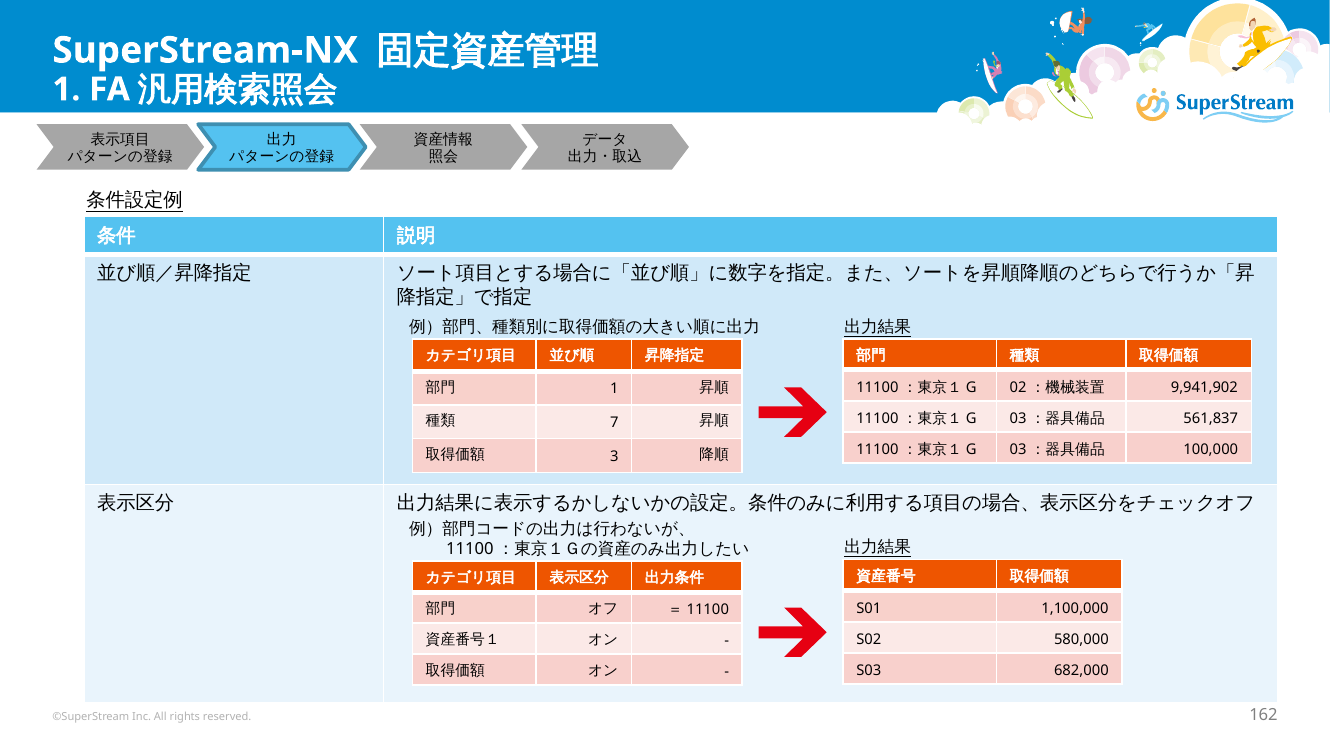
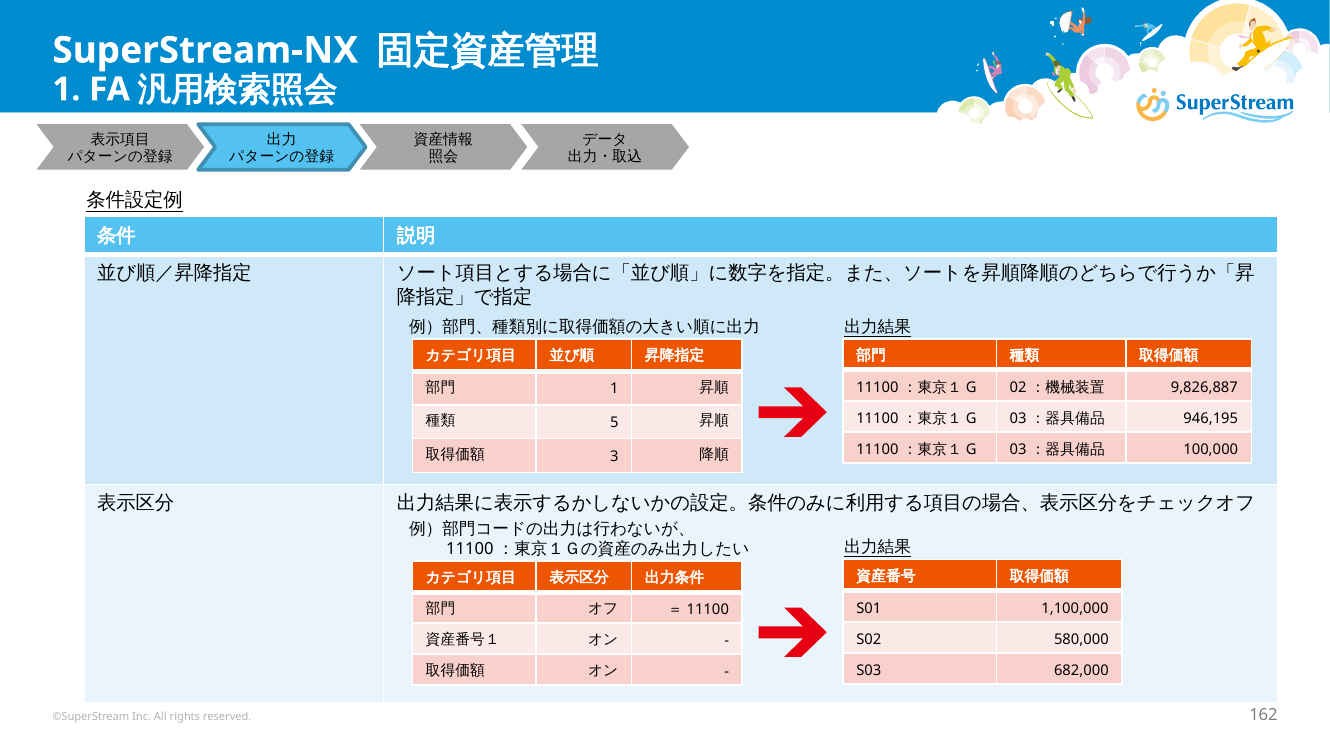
9,941,902: 9,941,902 -> 9,826,887
561,837: 561,837 -> 946,195
7: 7 -> 5
